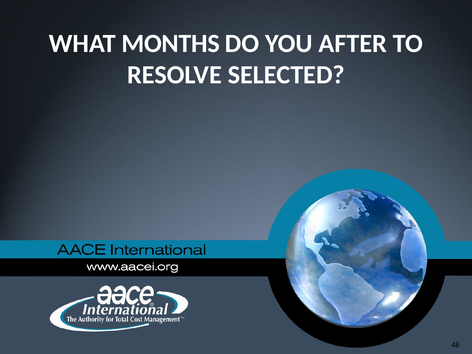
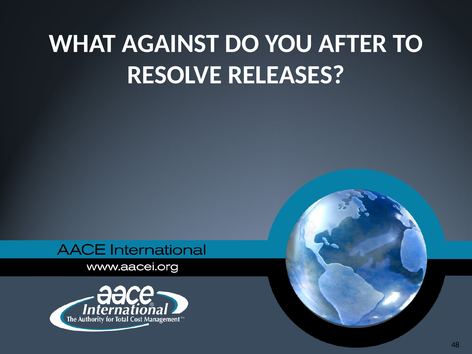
MONTHS: MONTHS -> AGAINST
SELECTED: SELECTED -> RELEASES
